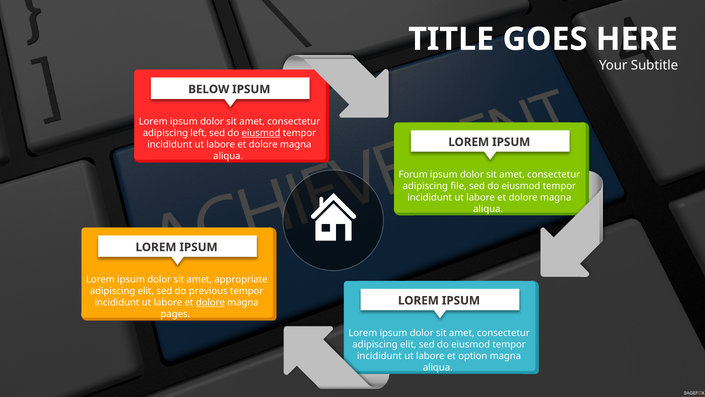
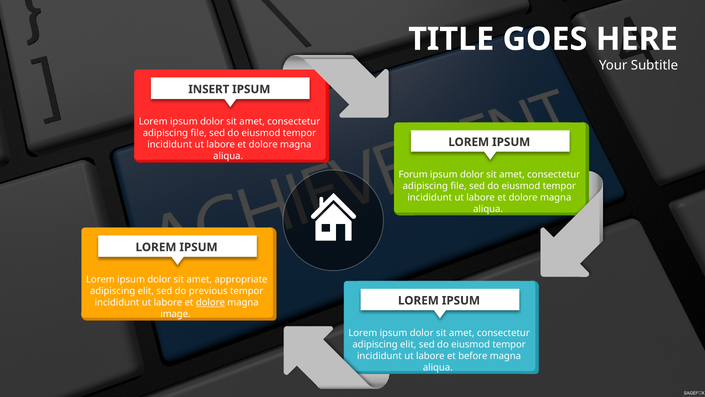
BELOW: BELOW -> INSERT
left at (199, 133): left -> file
eiusmod at (261, 133) underline: present -> none
pages: pages -> image
option: option -> before
